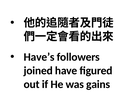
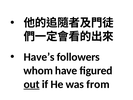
joined: joined -> whom
out underline: none -> present
gains: gains -> from
